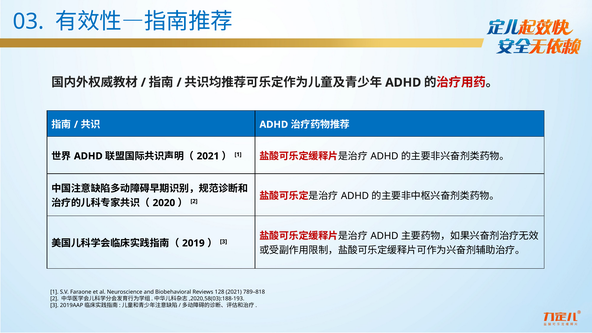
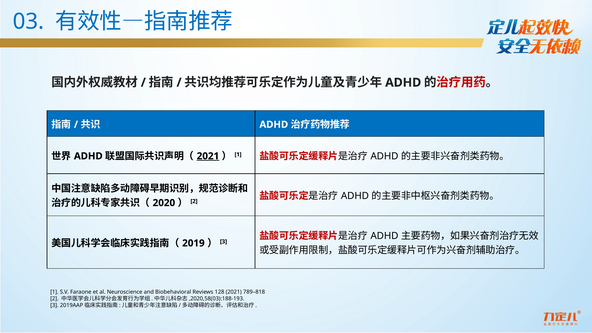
2021 at (208, 156) underline: none -> present
